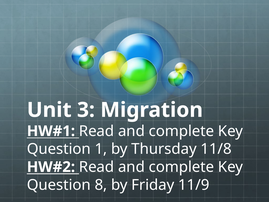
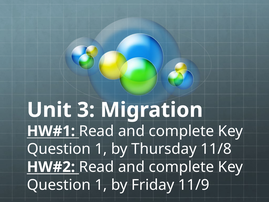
8 at (101, 185): 8 -> 1
